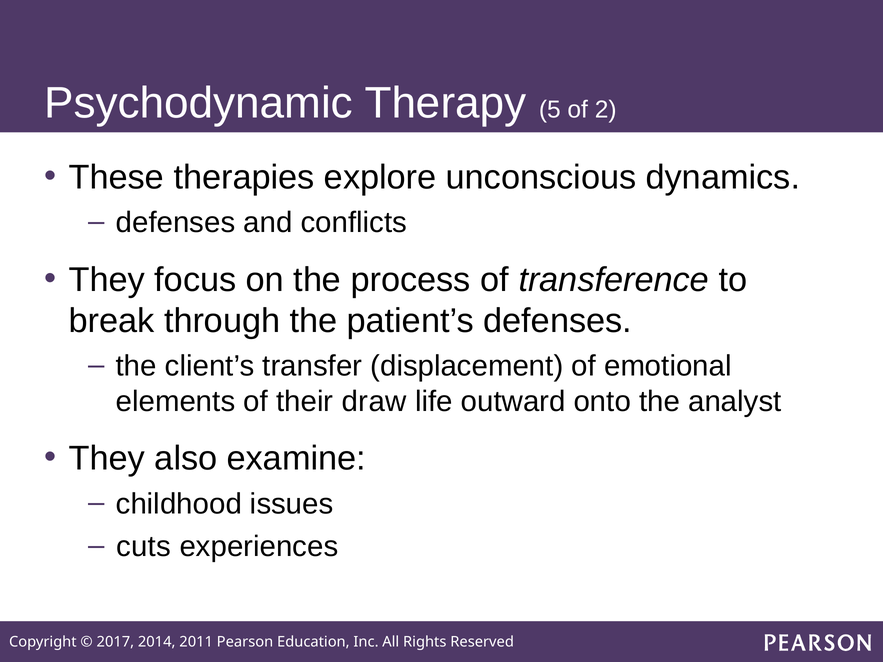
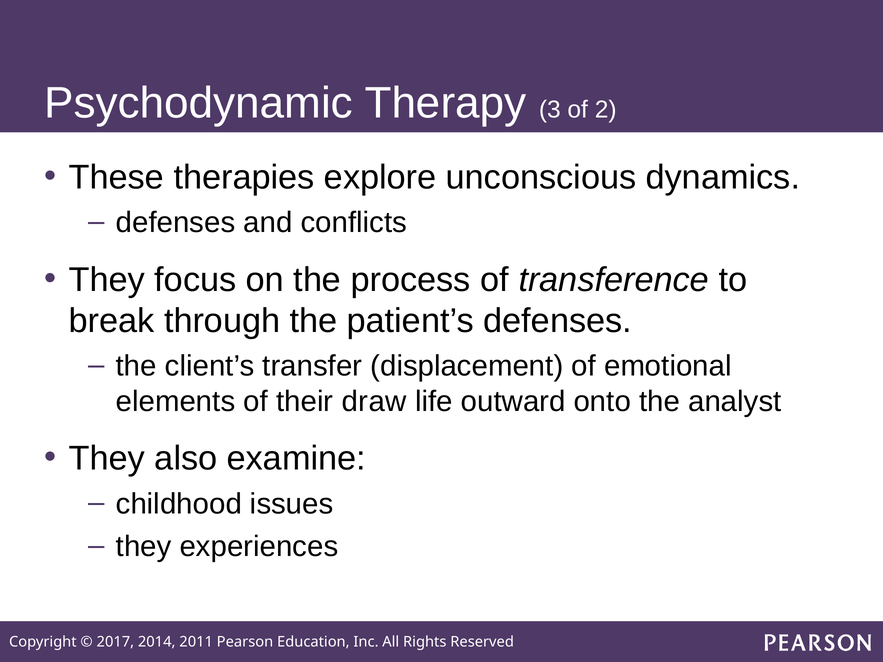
5: 5 -> 3
cuts at (144, 547): cuts -> they
